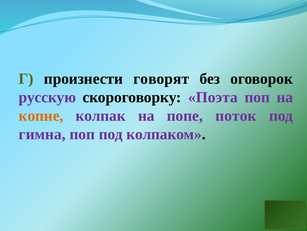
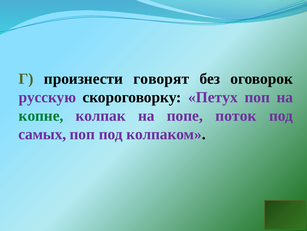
Поэта: Поэта -> Петух
копне colour: orange -> green
гимна: гимна -> самых
